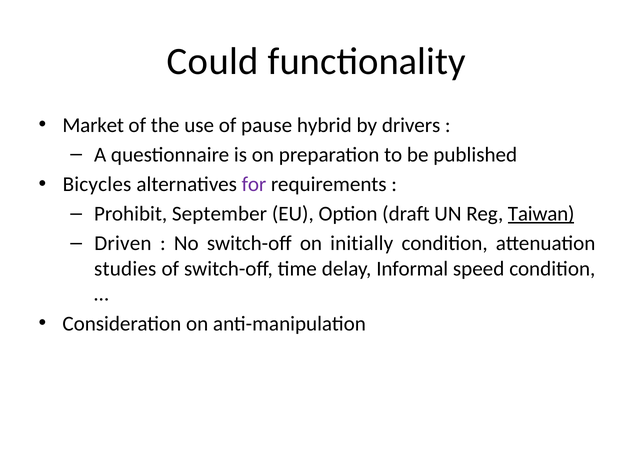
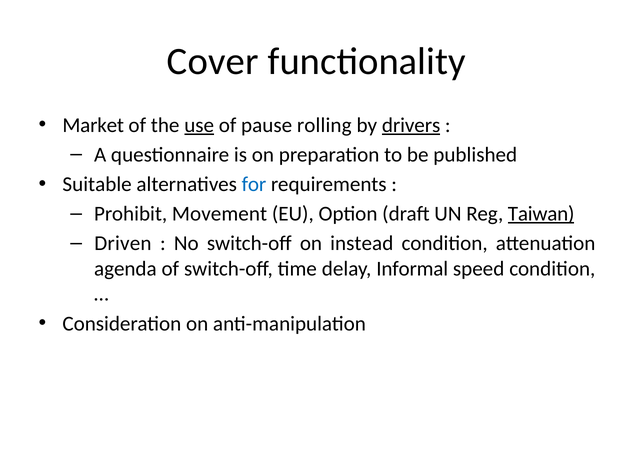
Could: Could -> Cover
use underline: none -> present
hybrid: hybrid -> rolling
drivers underline: none -> present
Bicycles: Bicycles -> Suitable
for colour: purple -> blue
September: September -> Movement
initially: initially -> instead
studies: studies -> agenda
